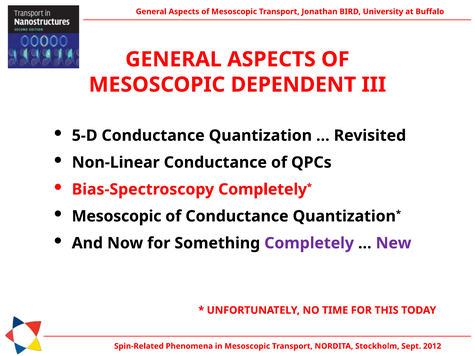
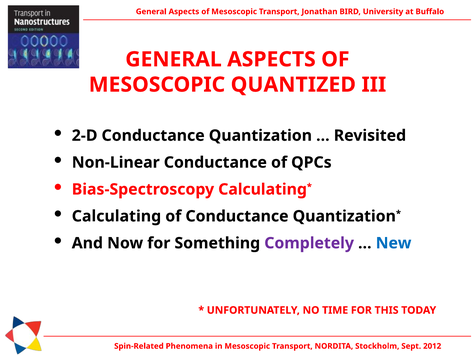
DEPENDENT: DEPENDENT -> QUANTIZED
5-D: 5-D -> 2-D
Bias-Spectroscopy Completely: Completely -> Calculating
Mesoscopic at (117, 216): Mesoscopic -> Calculating
New colour: purple -> blue
